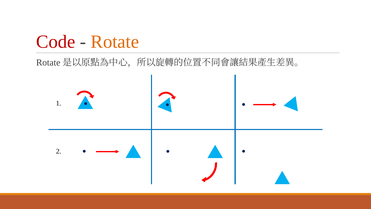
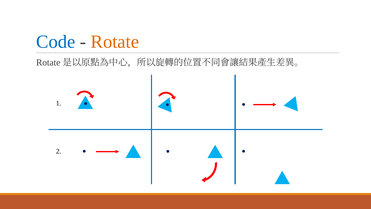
Code colour: red -> blue
